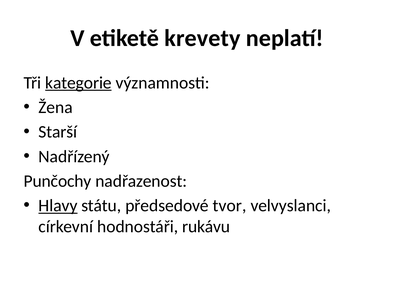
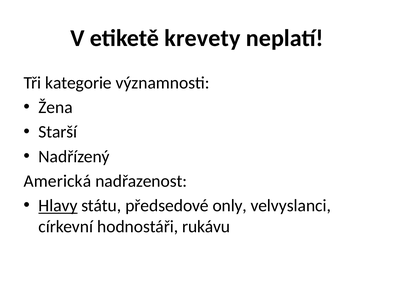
kategorie underline: present -> none
Punčochy: Punčochy -> Americká
tvor: tvor -> only
